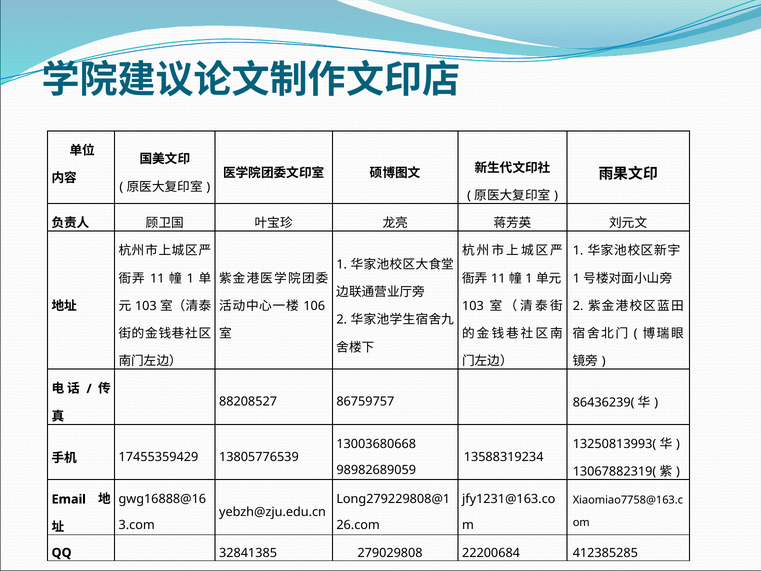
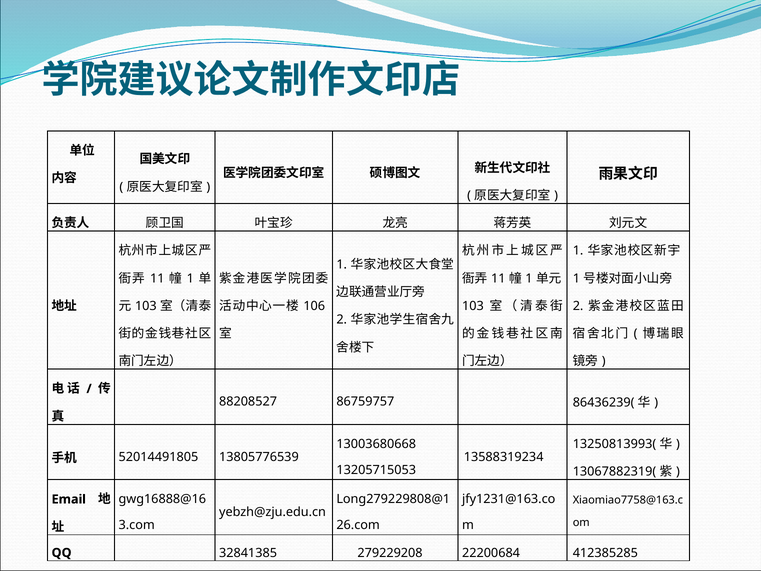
17455359429: 17455359429 -> 52014491805
98982689059: 98982689059 -> 13205715053
279029808: 279029808 -> 279229208
